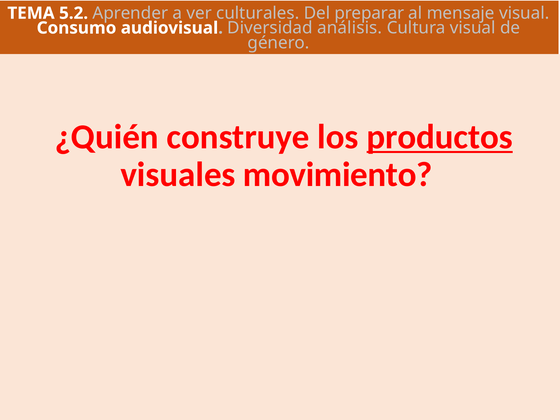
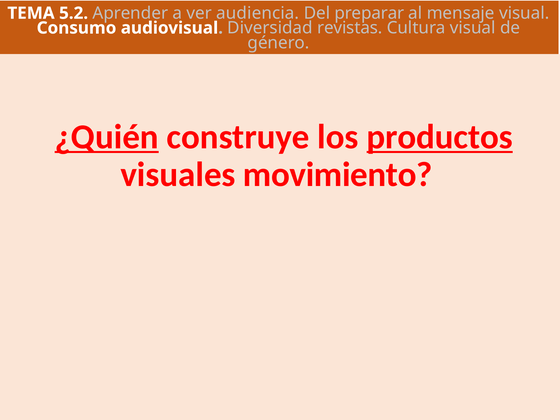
culturales: culturales -> audiencia
análisis: análisis -> revistas
¿Quién underline: none -> present
